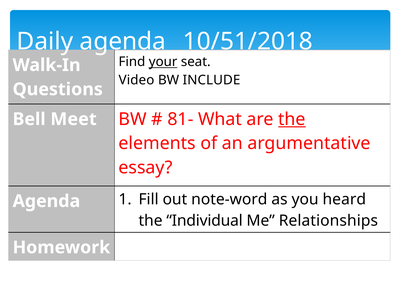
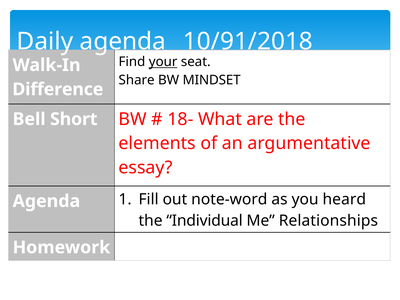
10/51/2018: 10/51/2018 -> 10/91/2018
Video: Video -> Share
INCLUDE: INCLUDE -> MINDSET
Questions: Questions -> Difference
Meet: Meet -> Short
81-: 81- -> 18-
the at (292, 119) underline: present -> none
